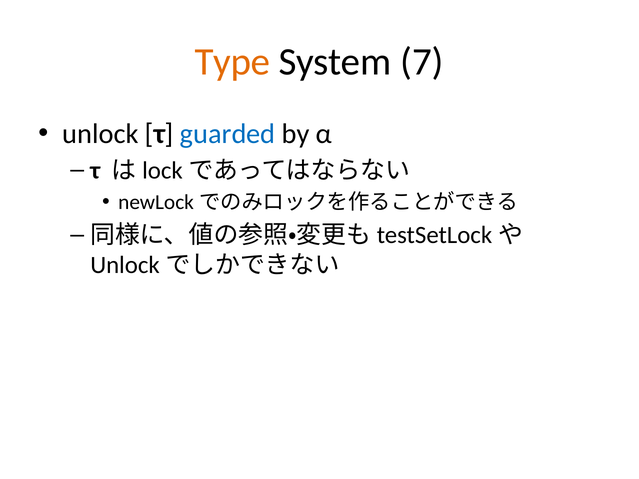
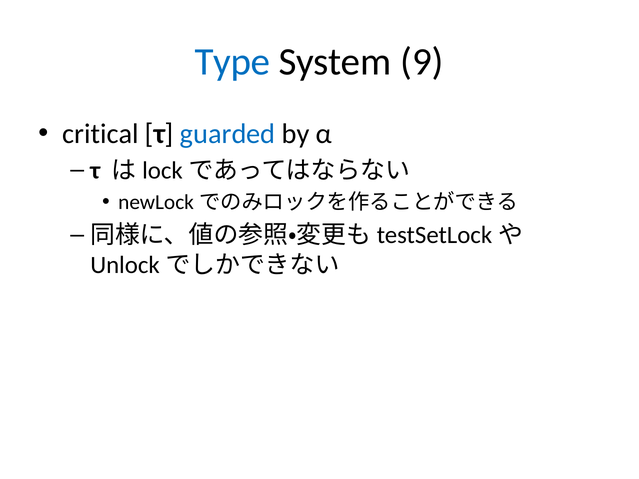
Type colour: orange -> blue
7: 7 -> 9
unlock: unlock -> critical
